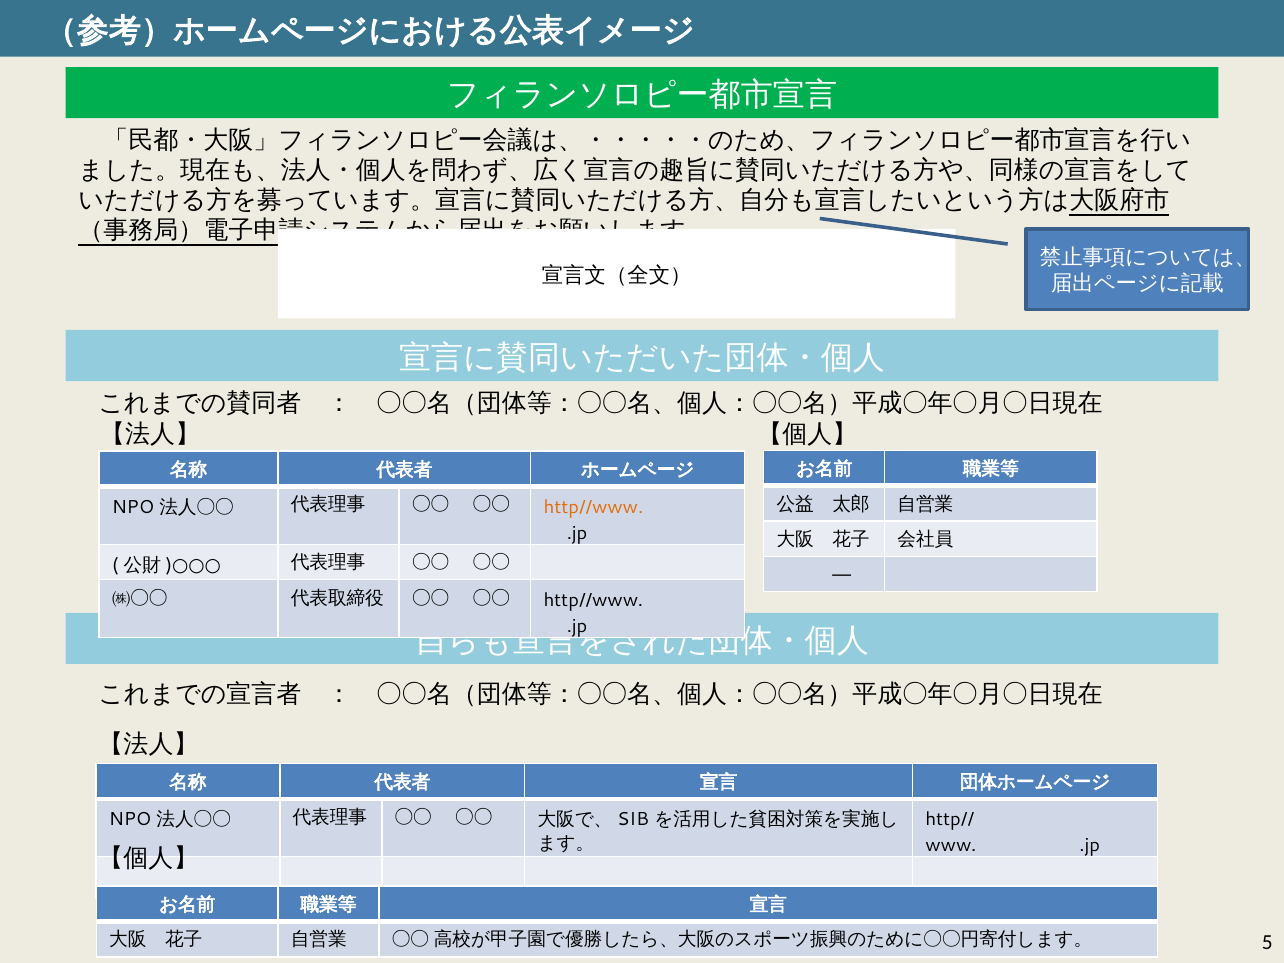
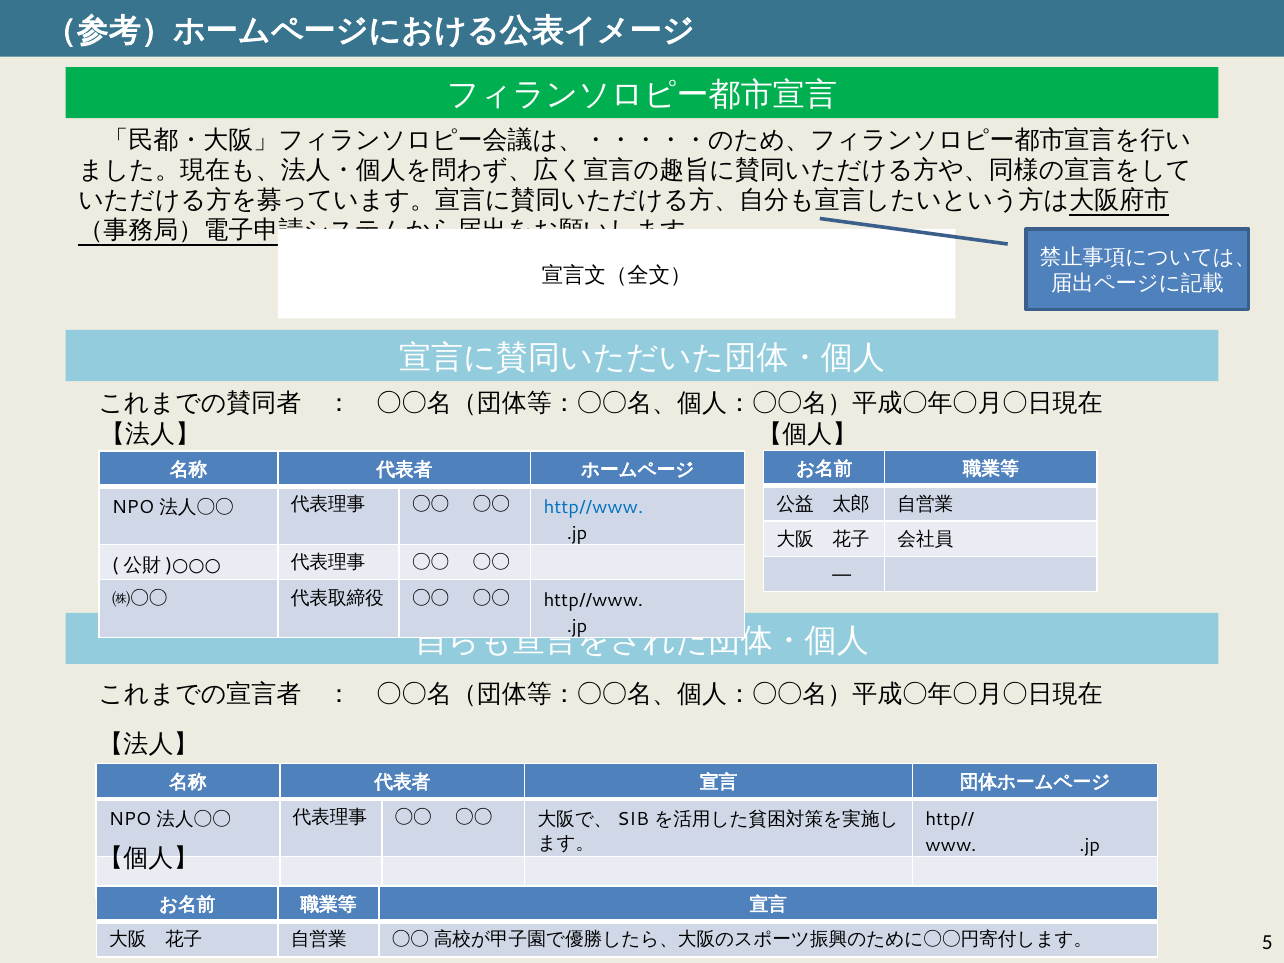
http//www at (593, 507) colour: orange -> blue
